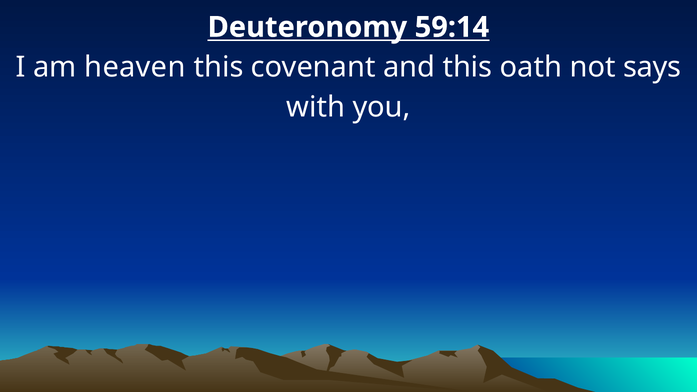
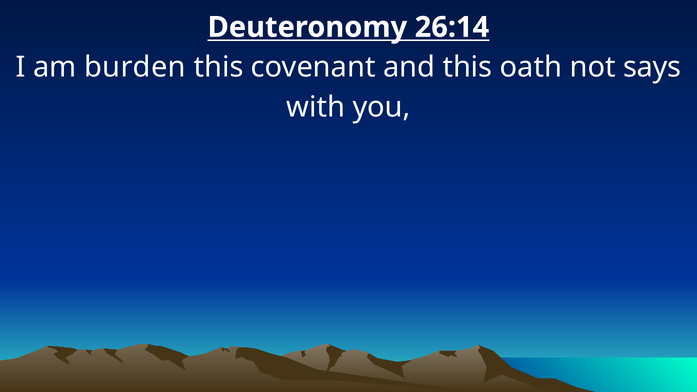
59:14: 59:14 -> 26:14
heaven: heaven -> burden
